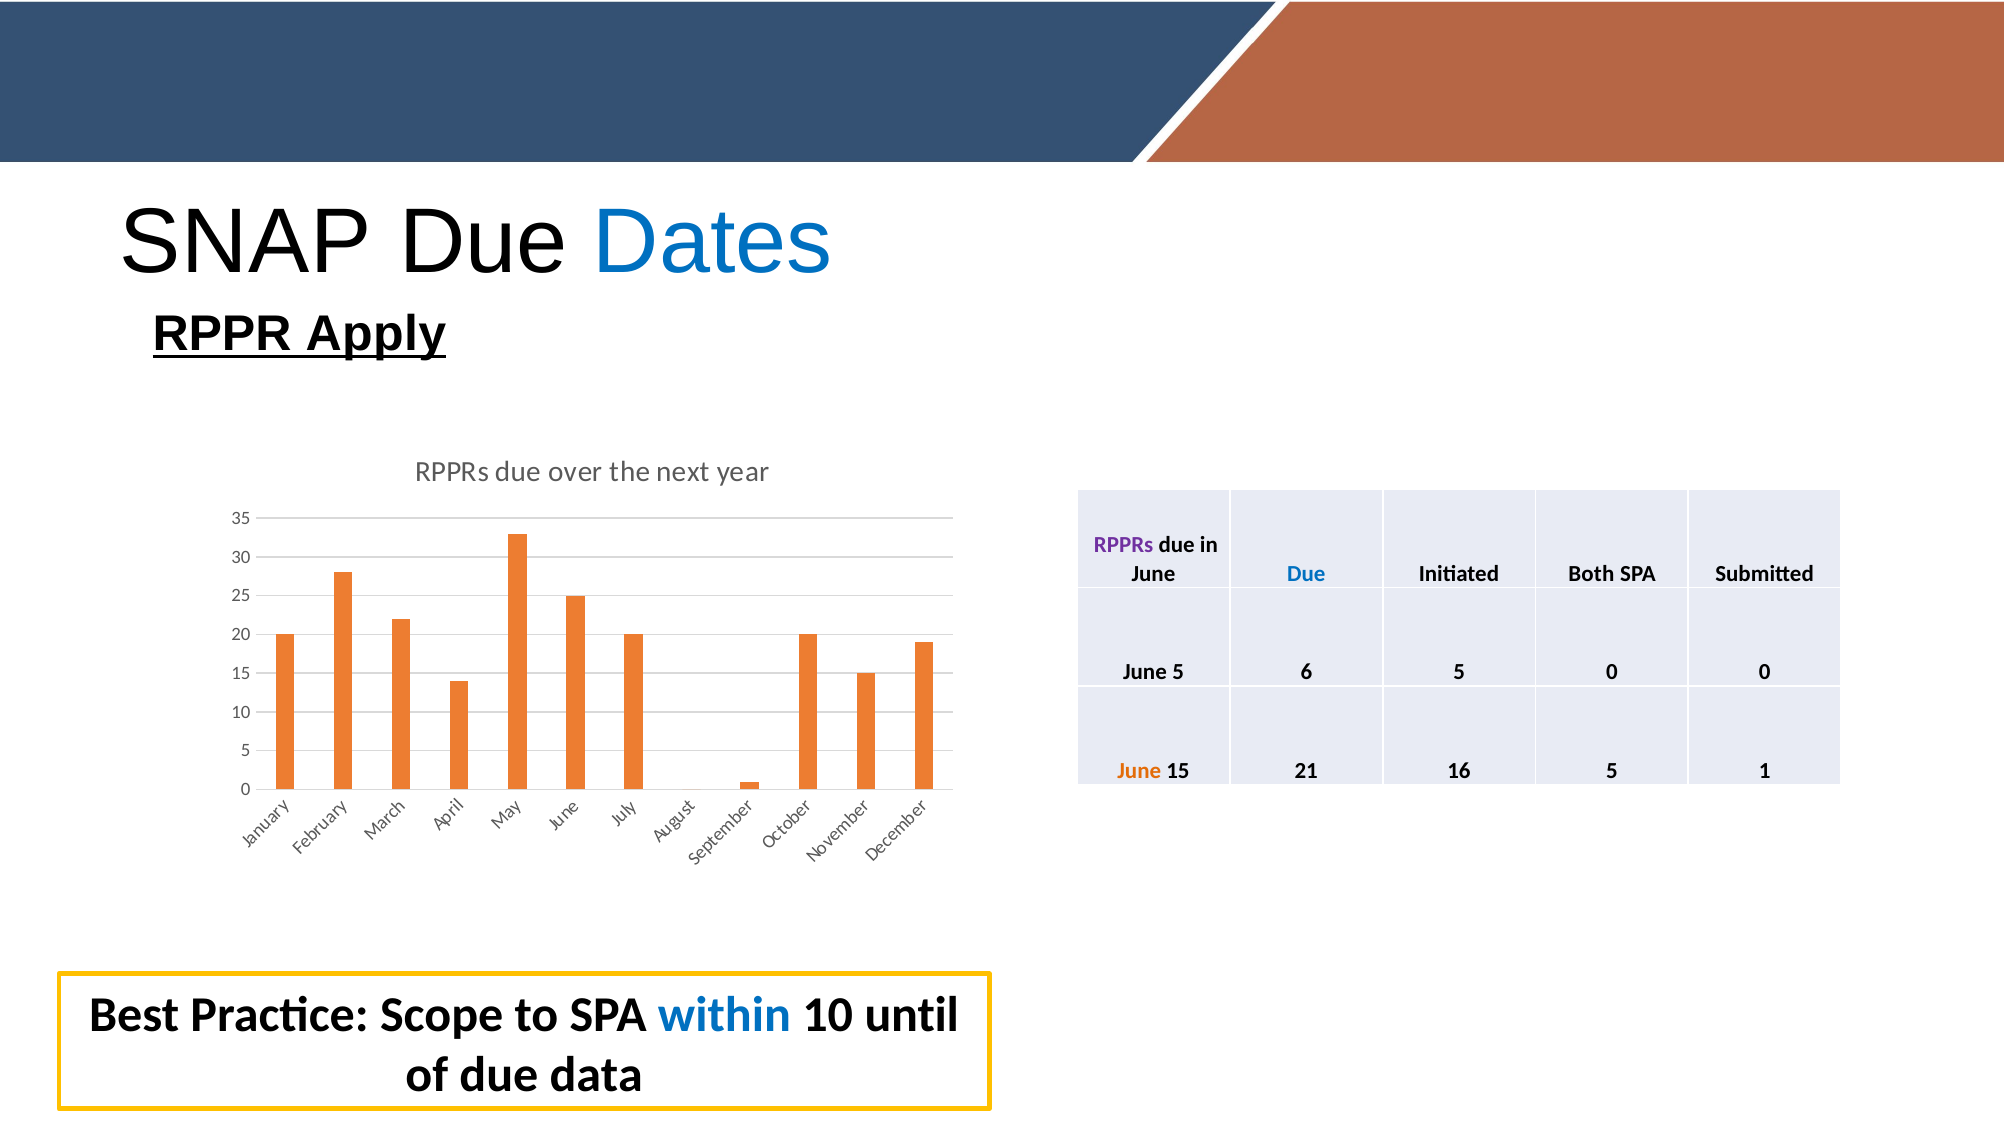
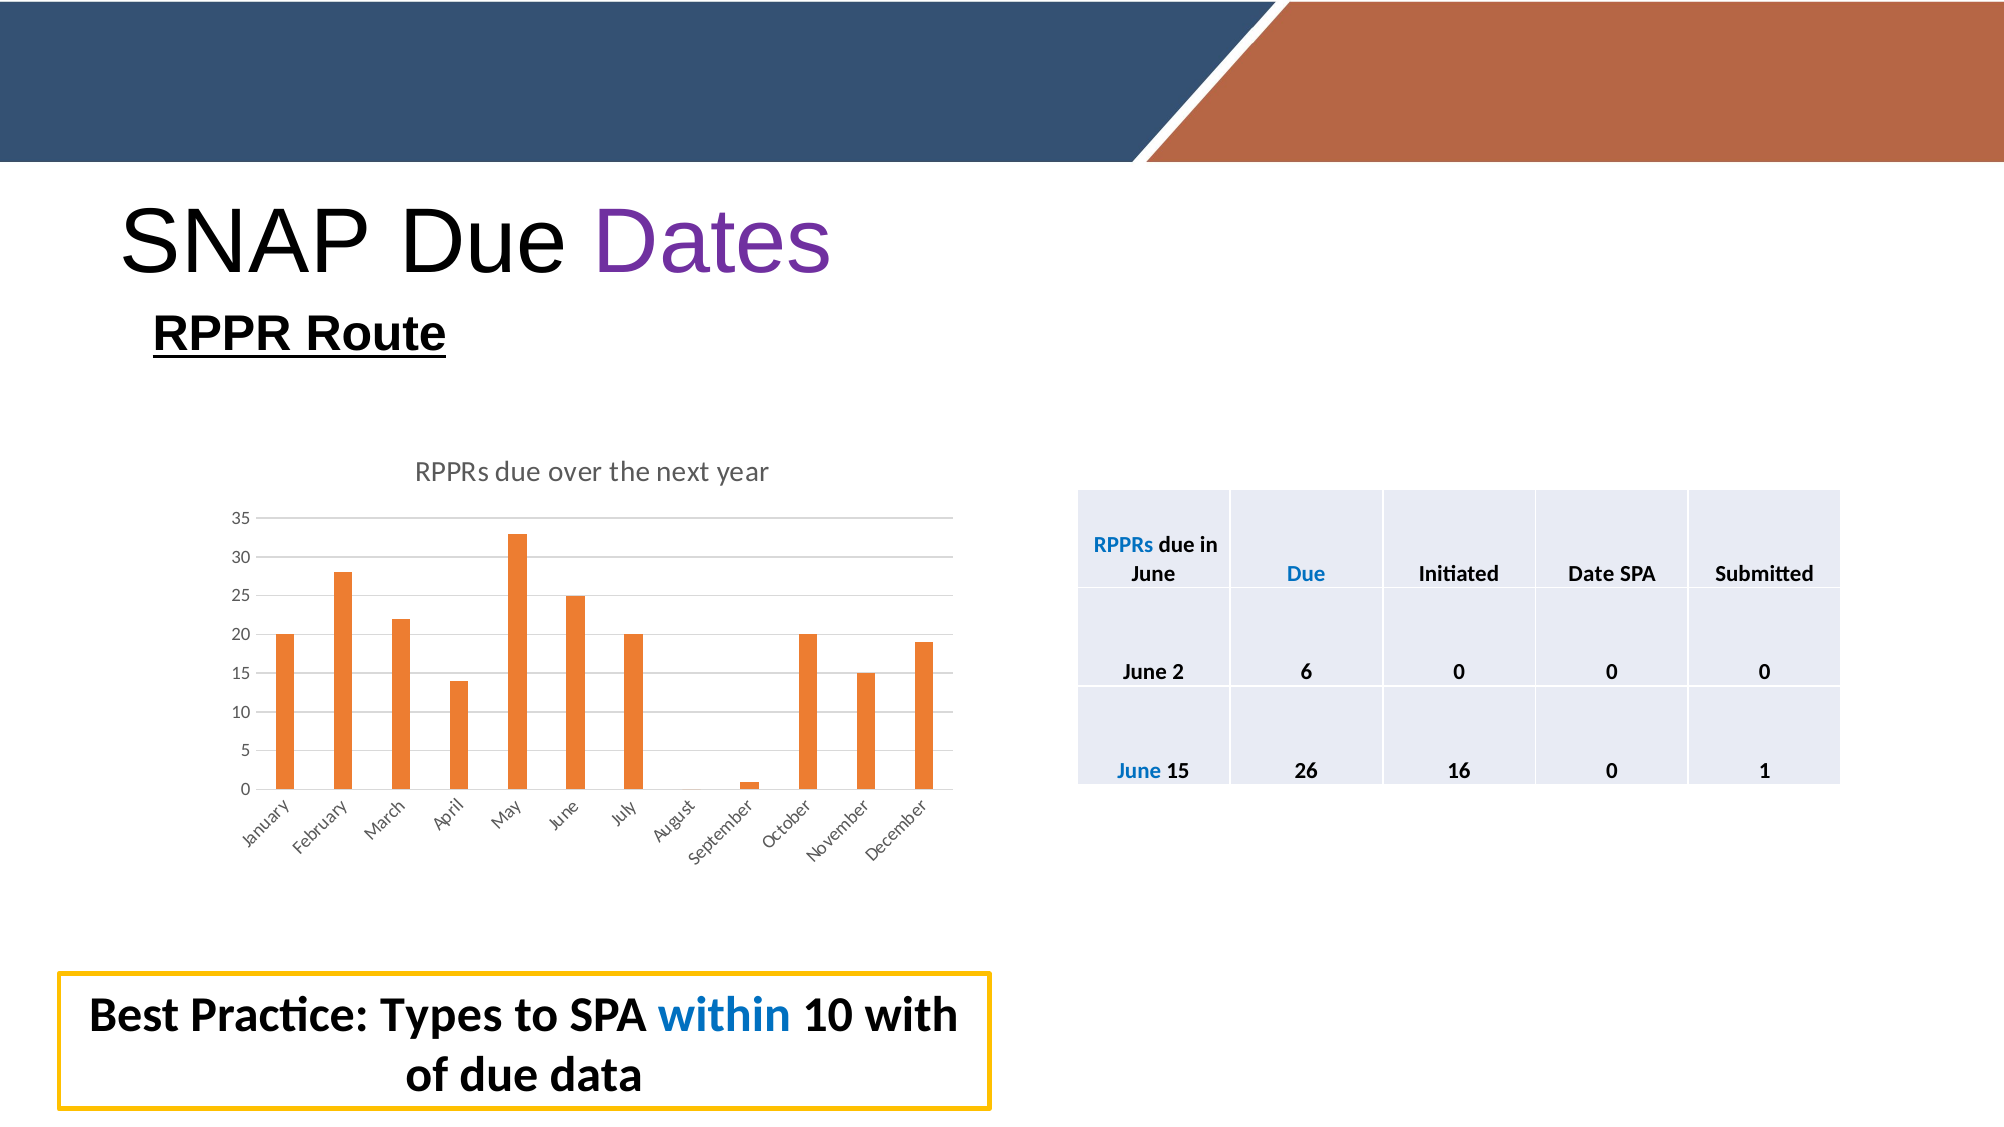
Dates colour: blue -> purple
Apply: Apply -> Route
RPPRs at (1124, 545) colour: purple -> blue
Both: Both -> Date
June 5: 5 -> 2
6 5: 5 -> 0
June at (1139, 771) colour: orange -> blue
21: 21 -> 26
16 5: 5 -> 0
Scope: Scope -> Types
until: until -> with
